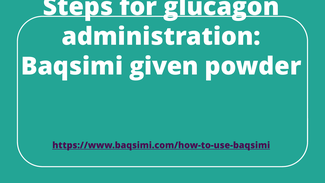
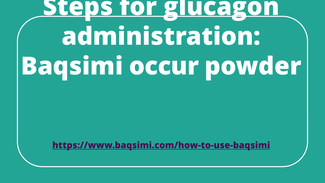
given: given -> occur
